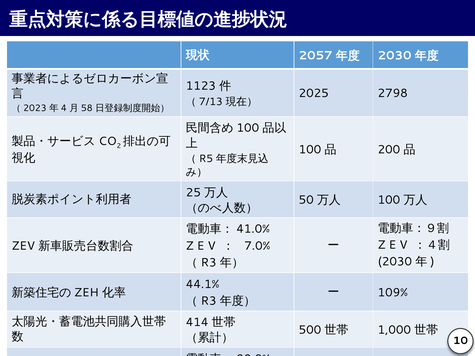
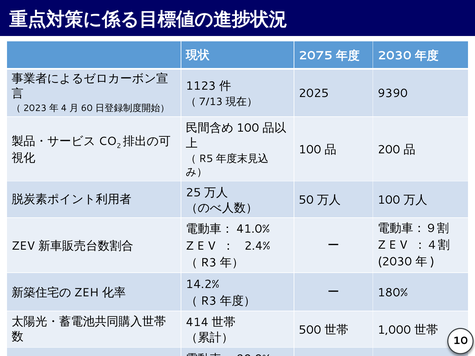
2057: 2057 -> 2075
2798: 2798 -> 9390
58: 58 -> 60
7.0%: 7.0% -> 2.4%
44.1%: 44.1% -> 14.2%
109%: 109% -> 180%
